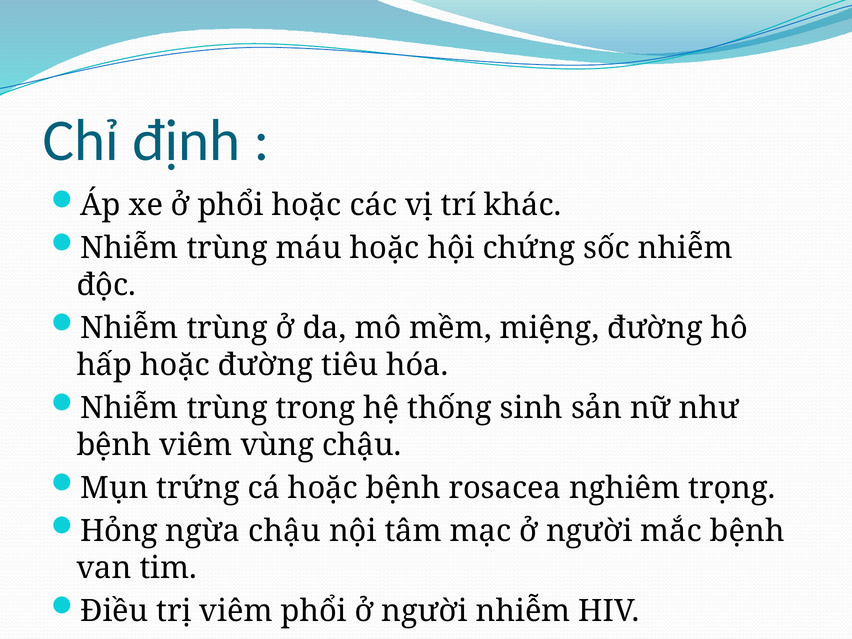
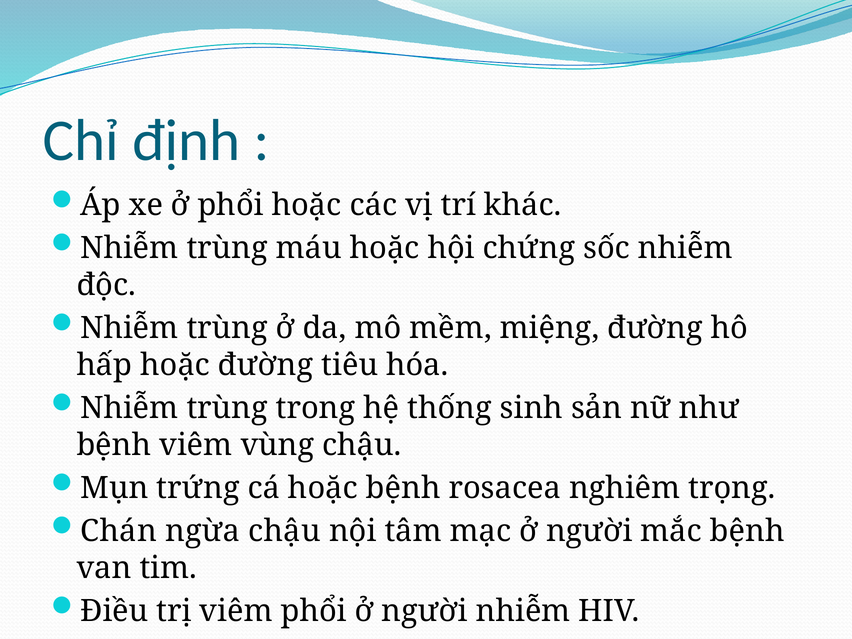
Hỏng: Hỏng -> Chán
